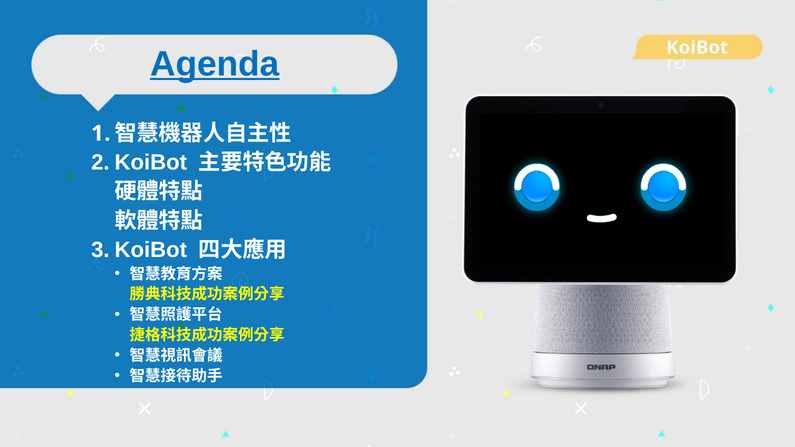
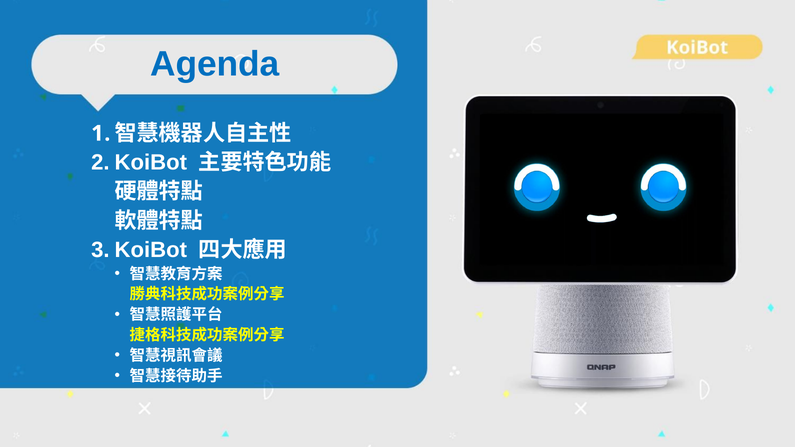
Agenda underline: present -> none
